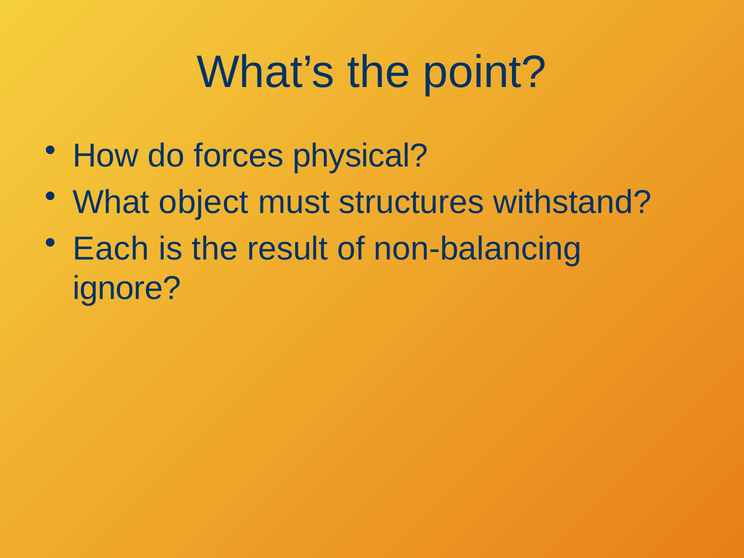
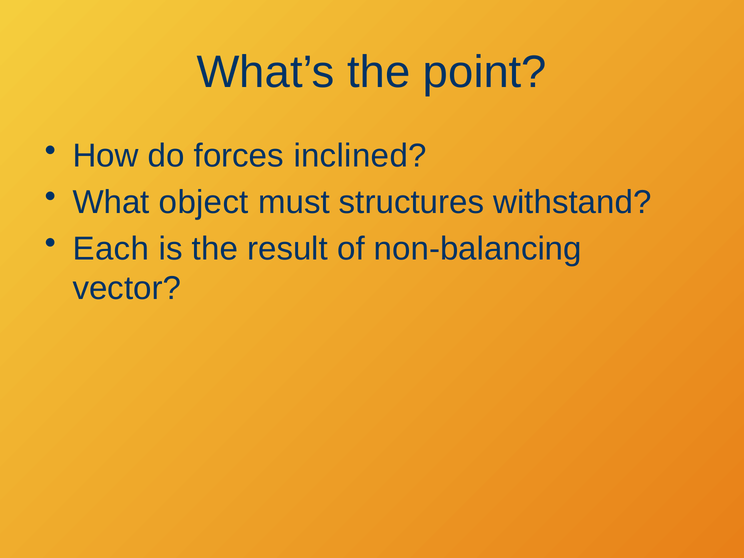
physical: physical -> inclined
ignore: ignore -> vector
